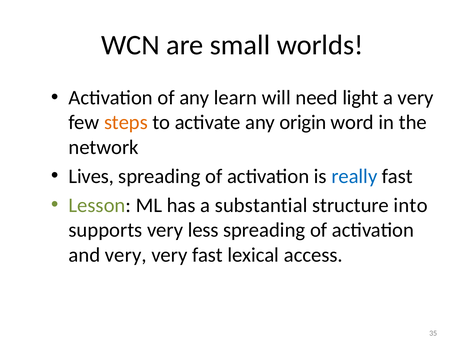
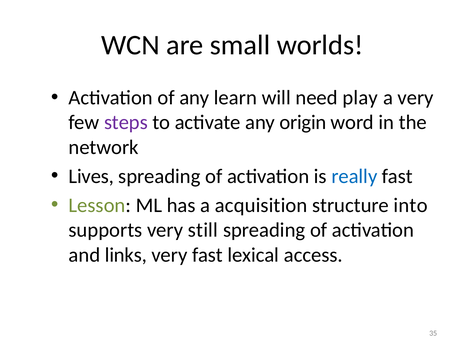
light: light -> play
steps colour: orange -> purple
substantial: substantial -> acquisition
less: less -> still
and very: very -> links
